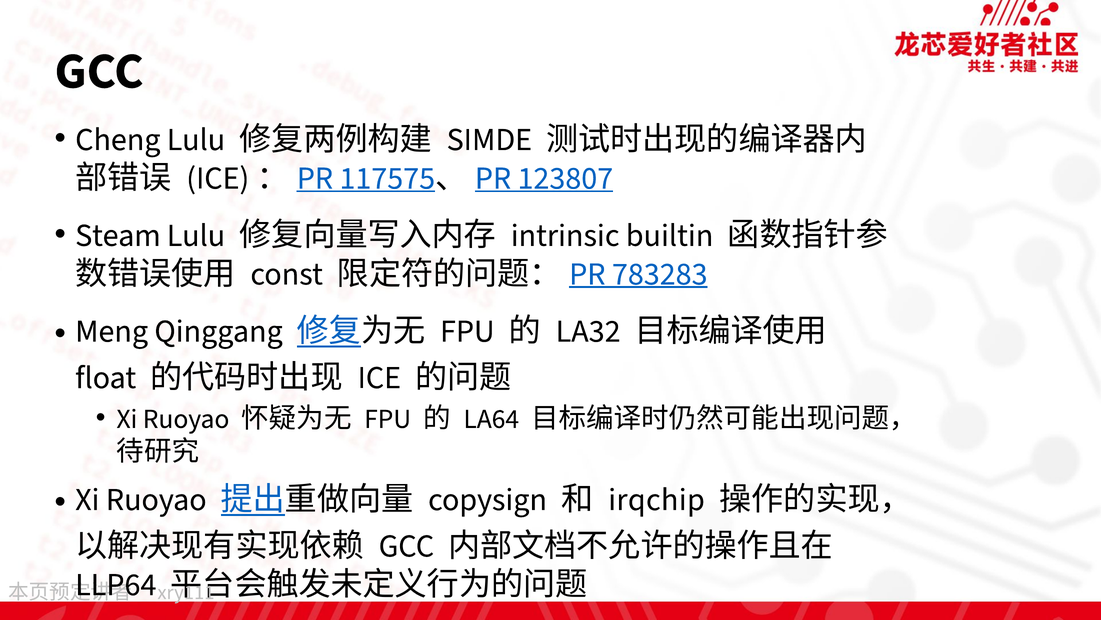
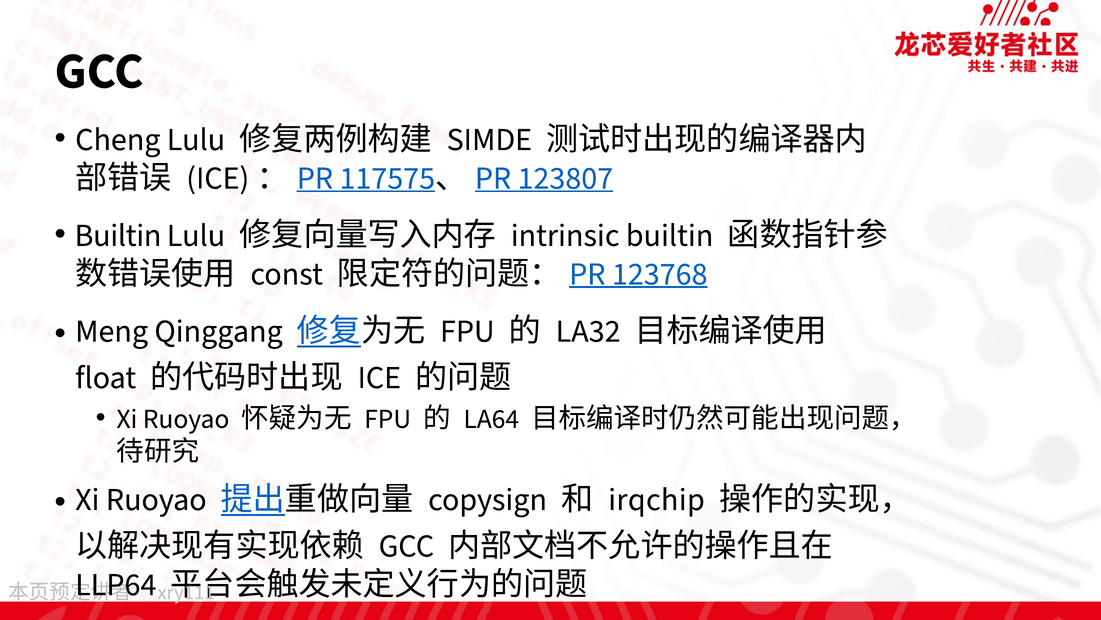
Steam at (118, 235): Steam -> Builtin
783283: 783283 -> 123768
